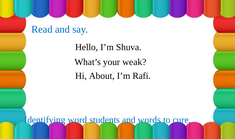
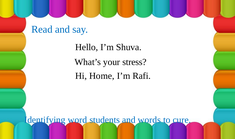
weak: weak -> stress
About: About -> Home
